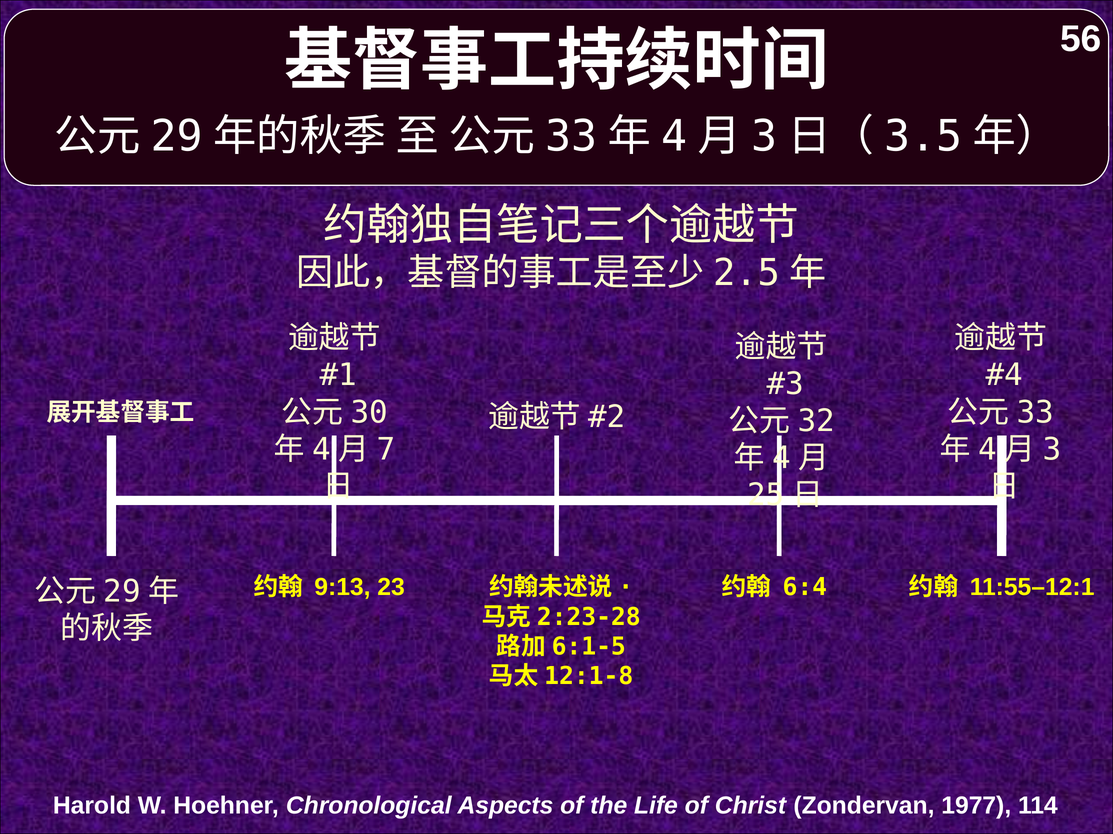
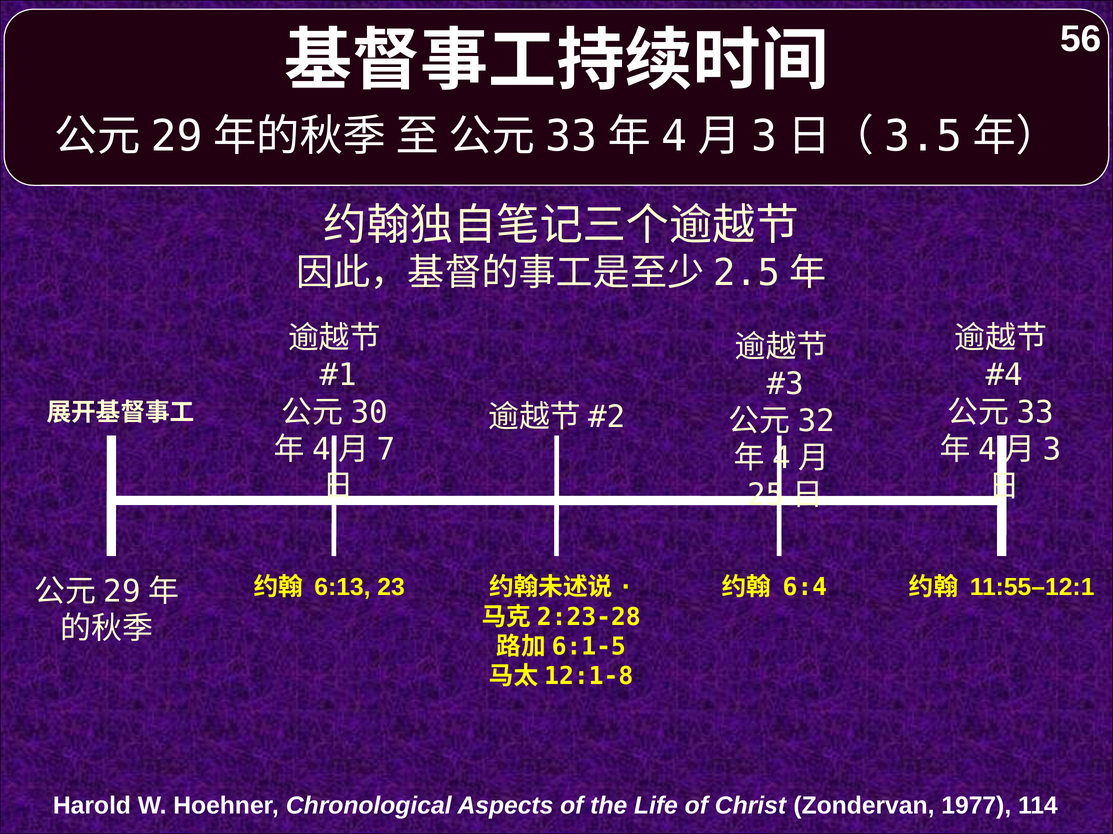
9:13: 9:13 -> 6:13
